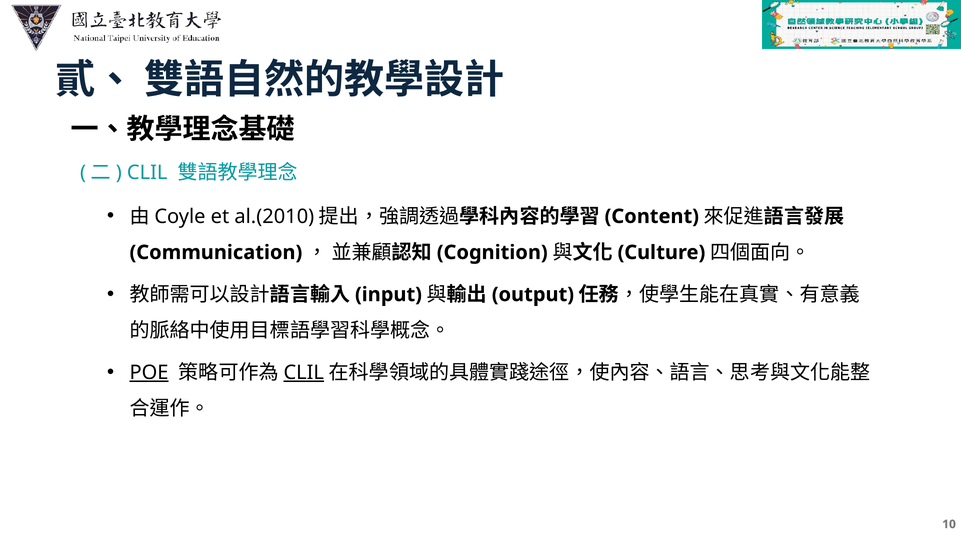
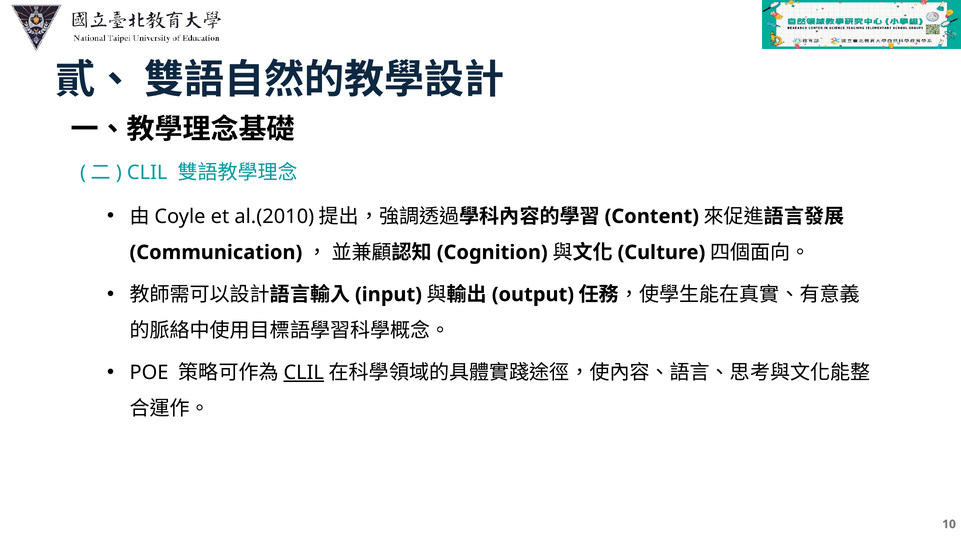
POE underline: present -> none
